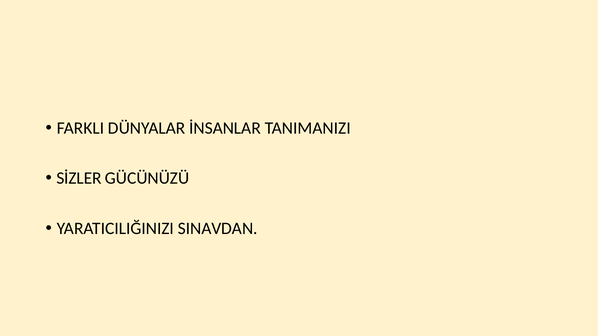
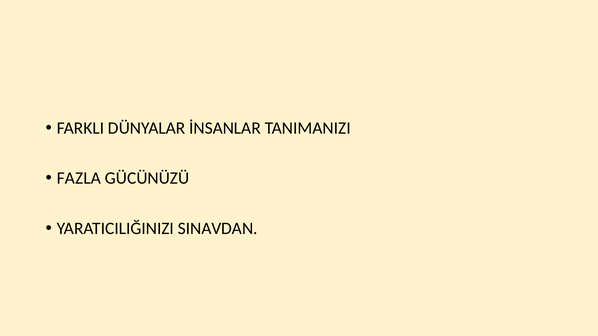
SİZLER: SİZLER -> FAZLA
